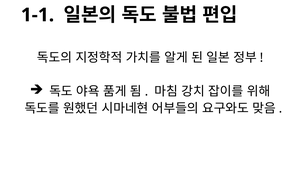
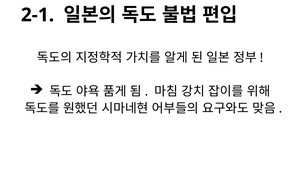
1-1: 1-1 -> 2-1
